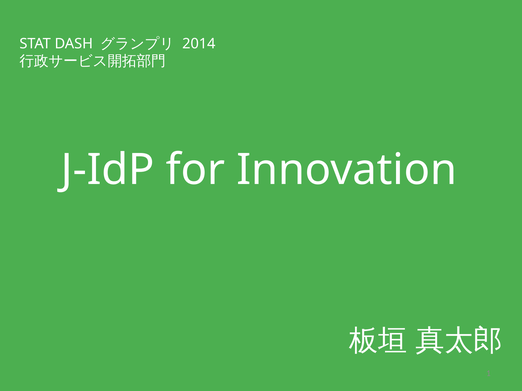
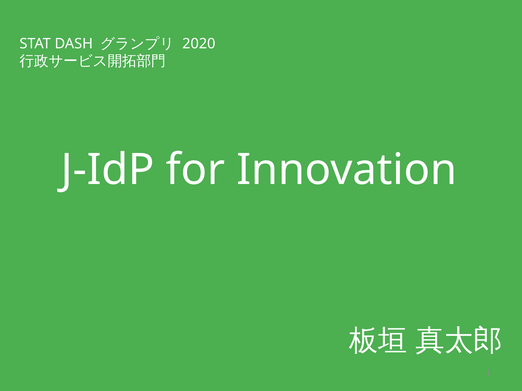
2014: 2014 -> 2020
